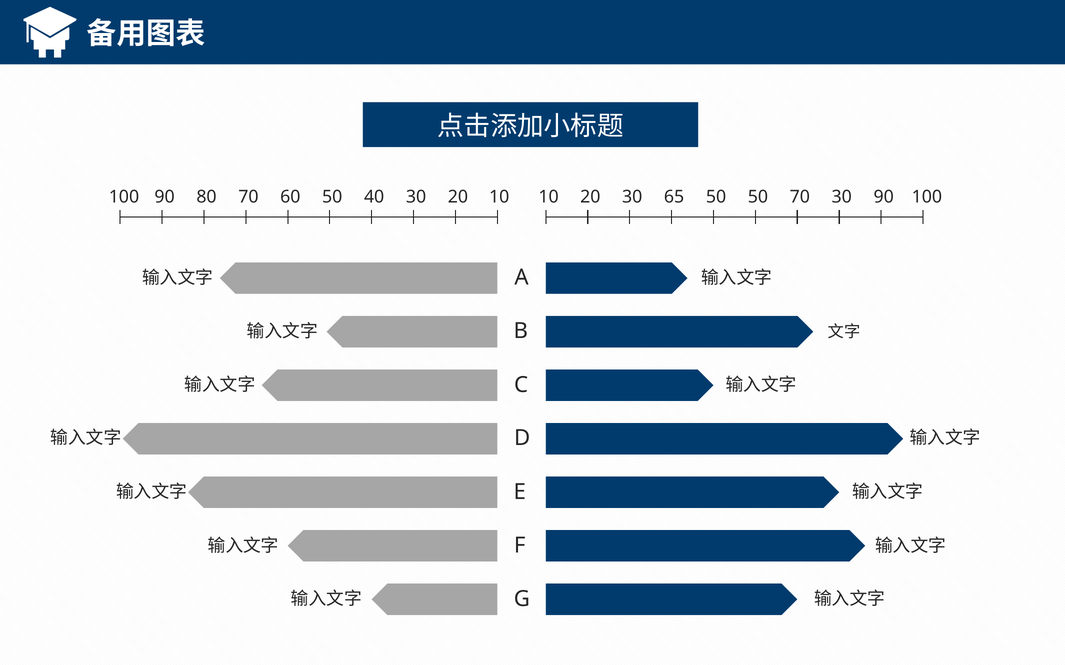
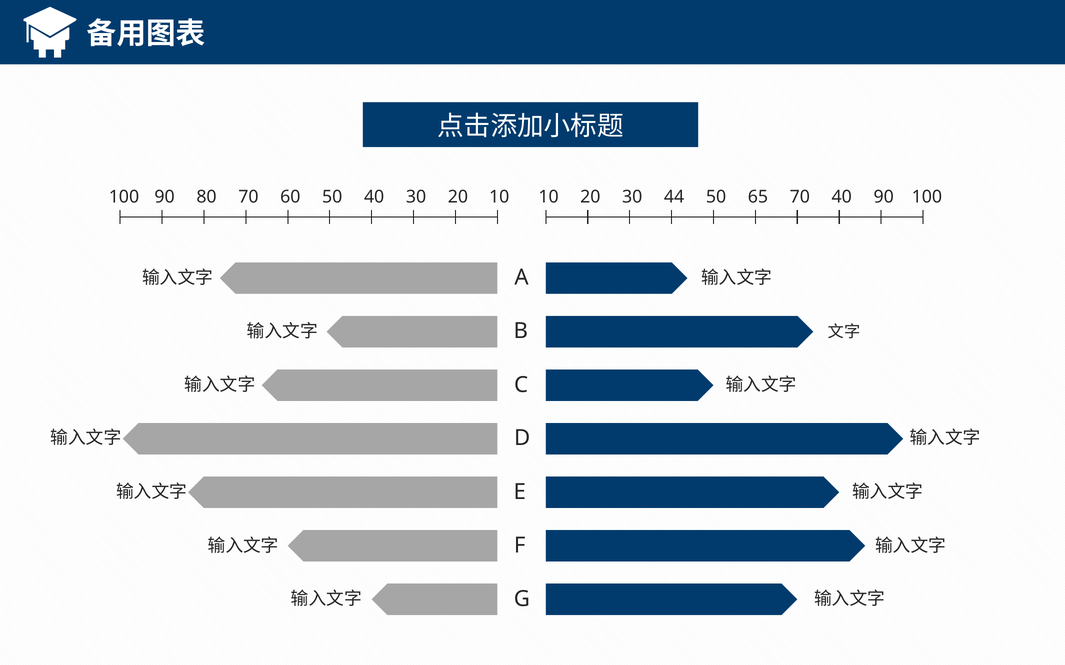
65: 65 -> 44
50 50: 50 -> 65
70 30: 30 -> 40
